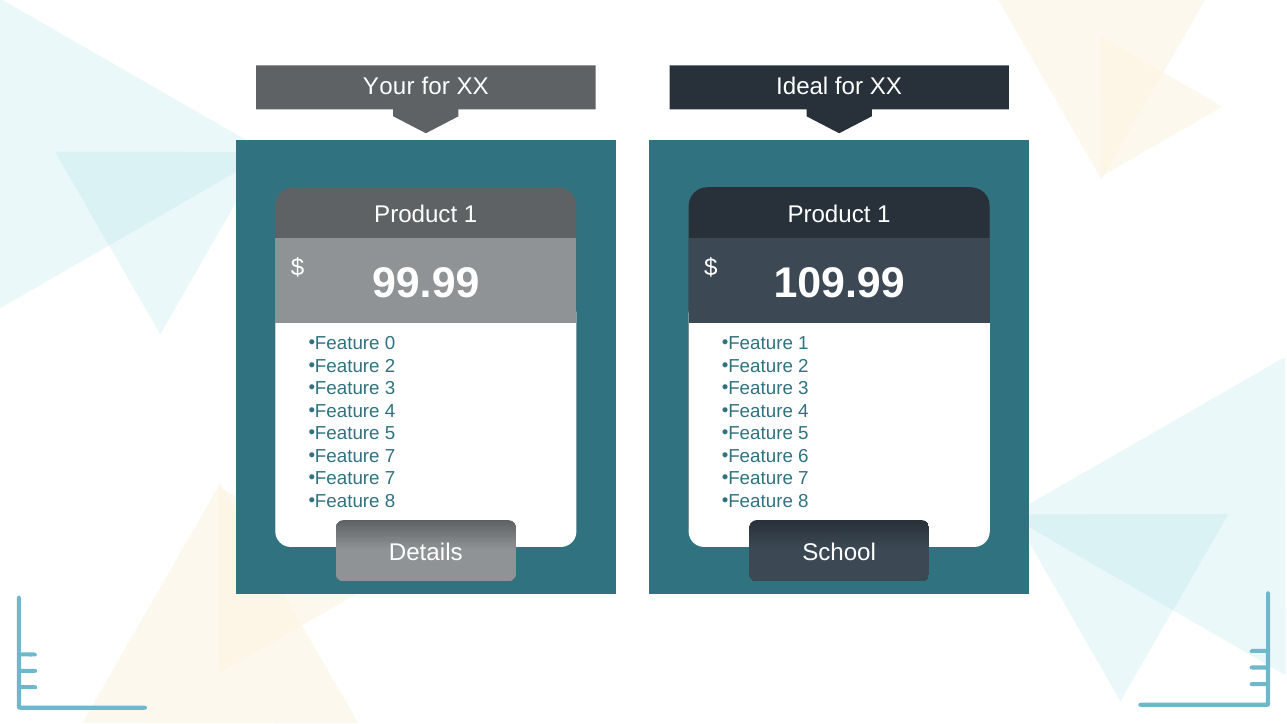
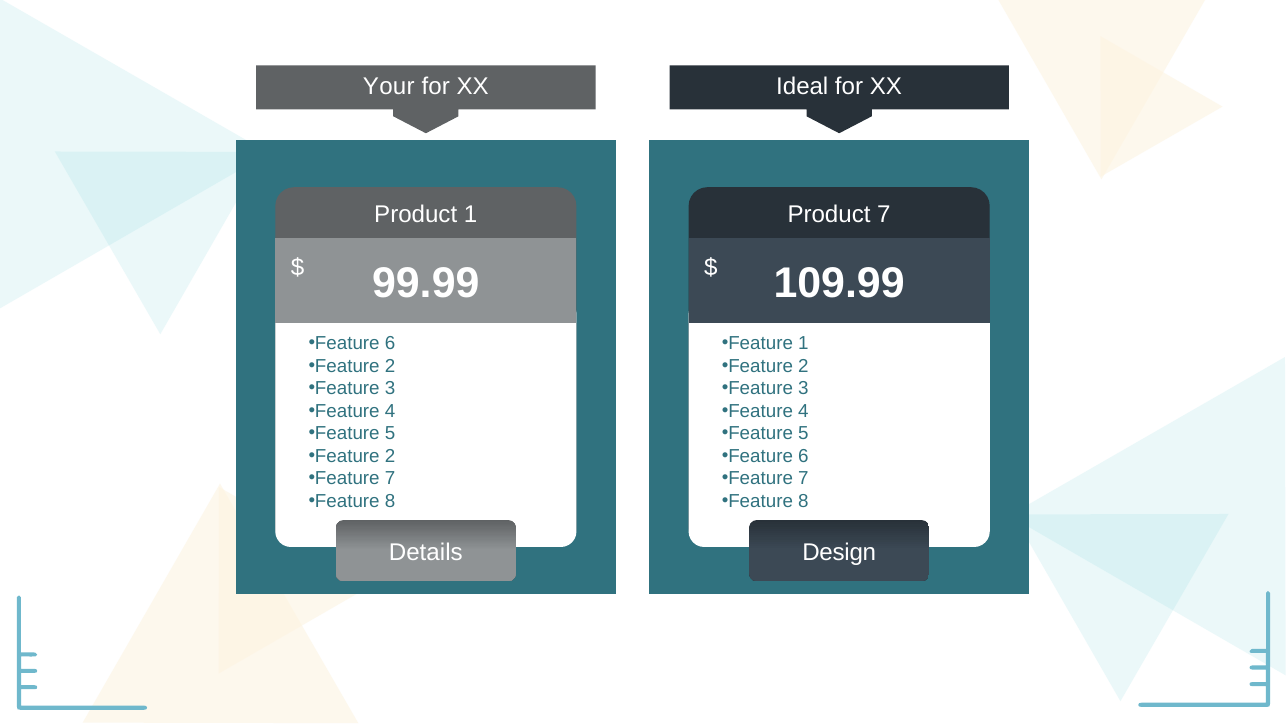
1 at (884, 214): 1 -> 7
0 at (390, 343): 0 -> 6
7 at (390, 456): 7 -> 2
School: School -> Design
